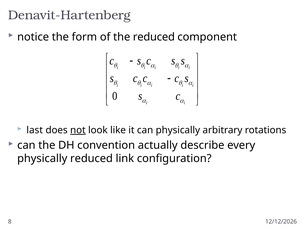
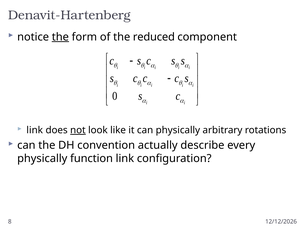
the at (60, 37) underline: none -> present
last at (35, 130): last -> link
physically reduced: reduced -> function
